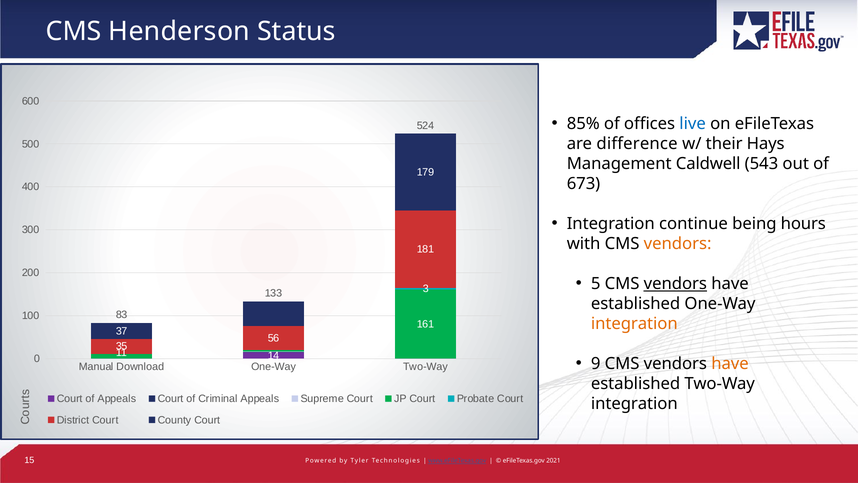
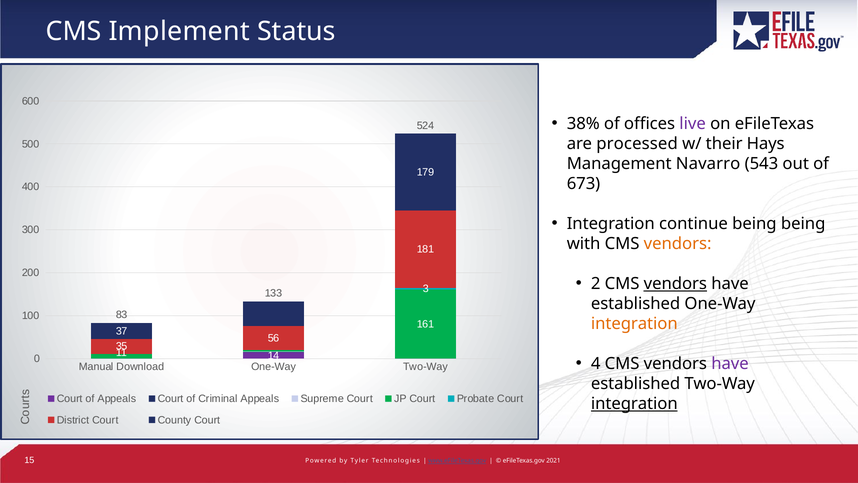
Henderson: Henderson -> Implement
85%: 85% -> 38%
live colour: blue -> purple
difference: difference -> processed
Caldwell: Caldwell -> Navarro
being hours: hours -> being
5: 5 -> 2
9: 9 -> 4
have at (730, 364) colour: orange -> purple
integration at (634, 404) underline: none -> present
